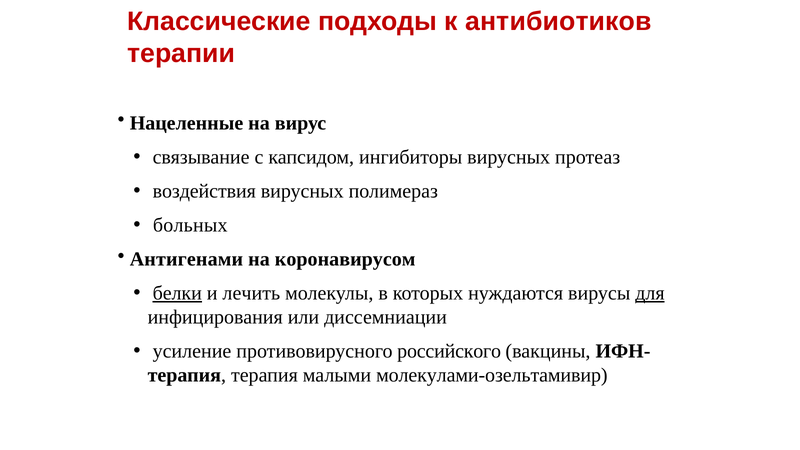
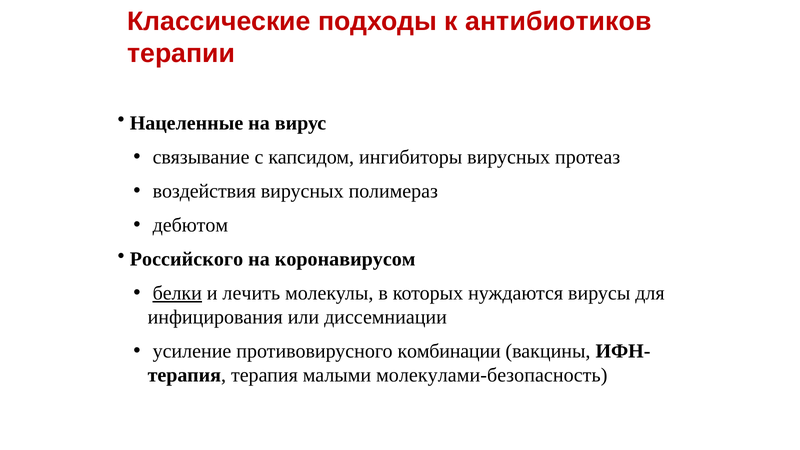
больных: больных -> дебютом
Антигенами: Антигенами -> Российского
для underline: present -> none
российского: российского -> комбинации
молекулами-озельтамивир: молекулами-озельтамивир -> молекулами-безопасность
